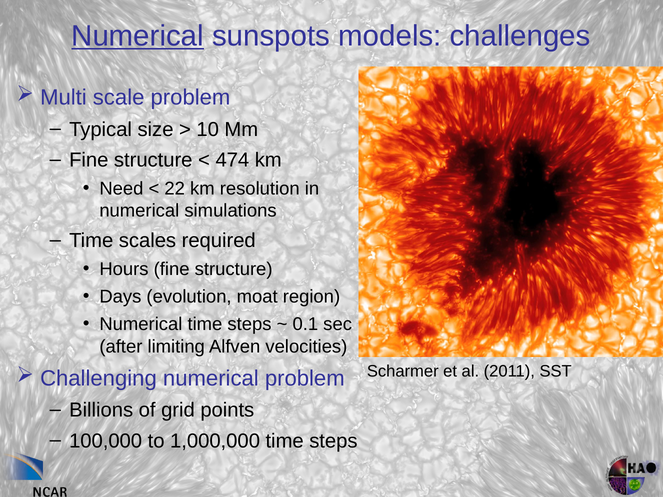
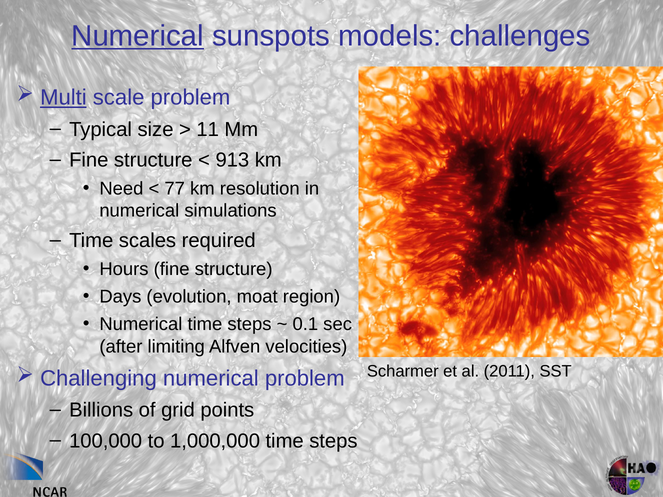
Multi underline: none -> present
10: 10 -> 11
474: 474 -> 913
22: 22 -> 77
